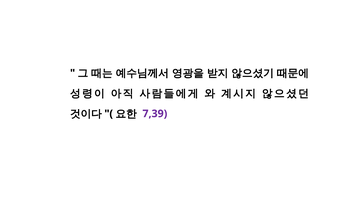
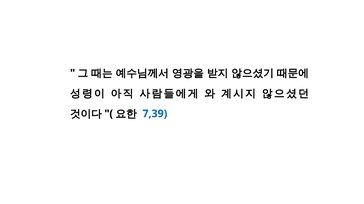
7,39 colour: purple -> blue
